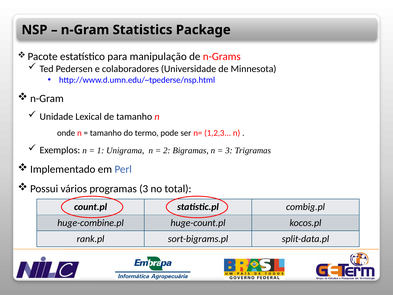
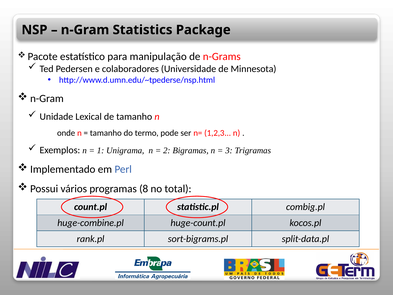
programas 3: 3 -> 8
